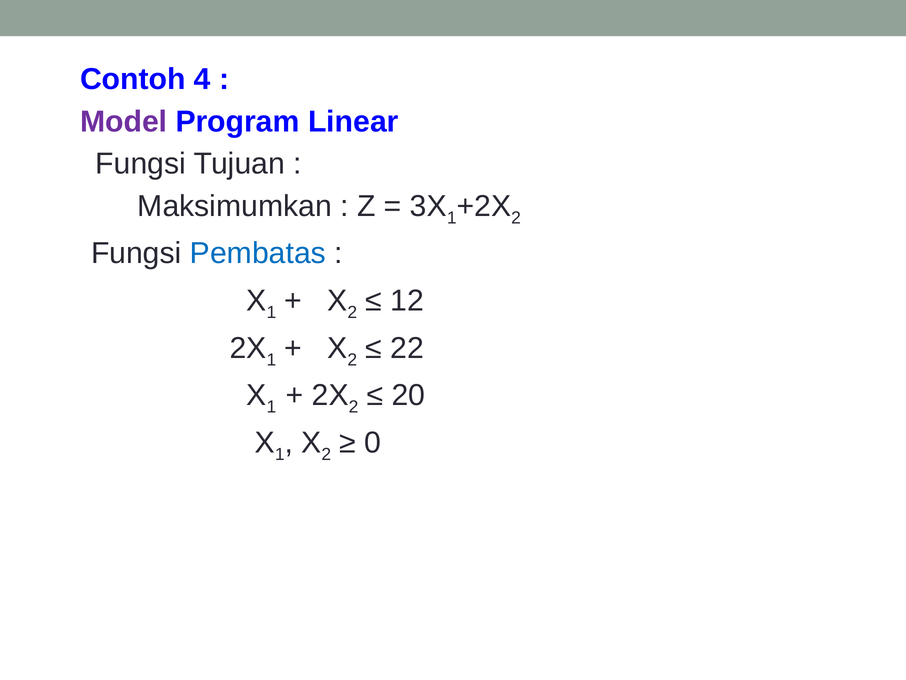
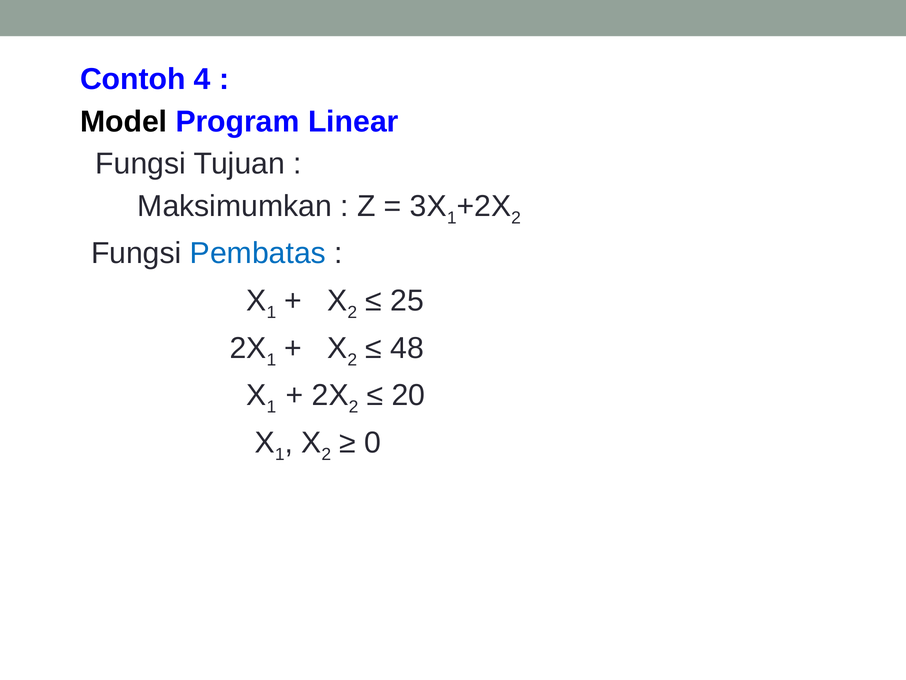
Model colour: purple -> black
12: 12 -> 25
22: 22 -> 48
